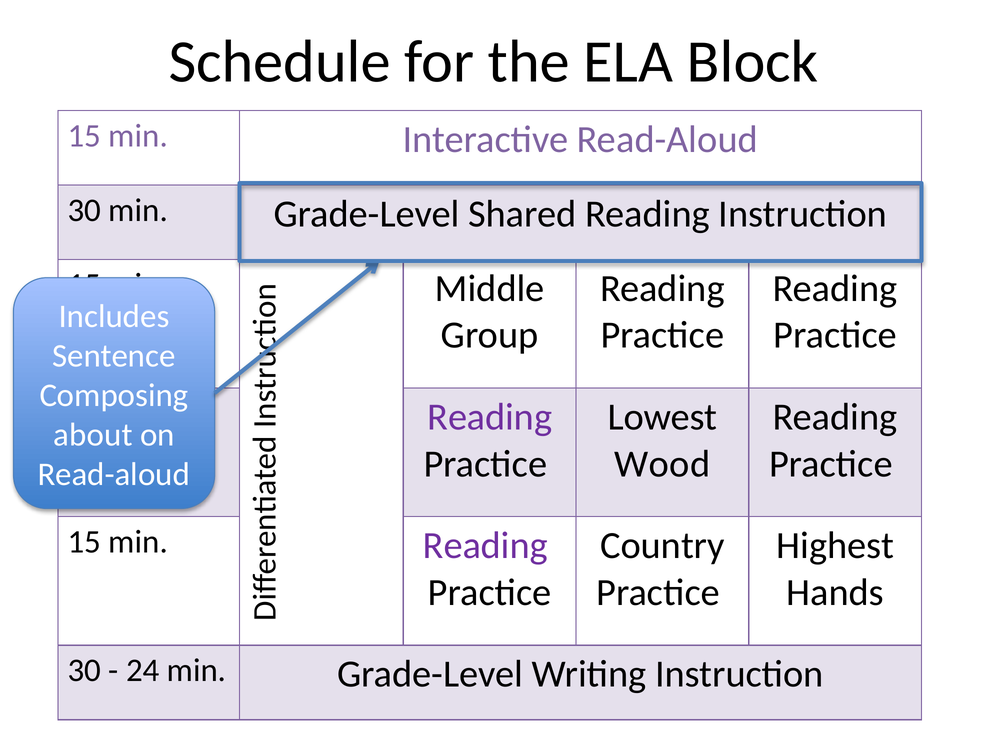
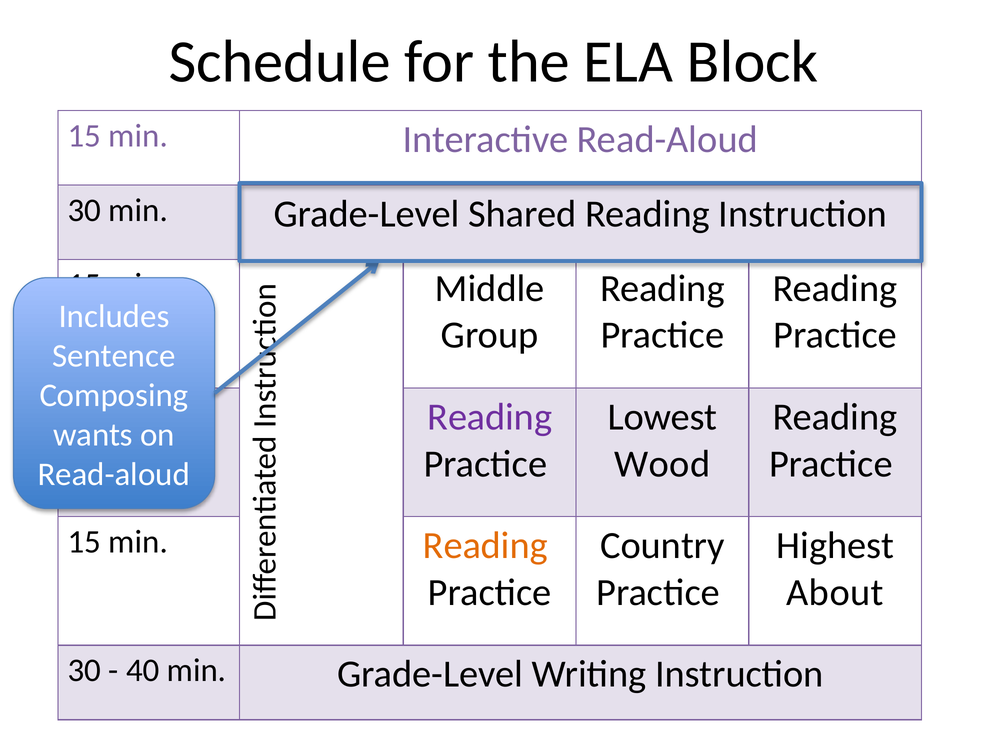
about: about -> wants
Reading at (485, 545) colour: purple -> orange
Hands: Hands -> About
24: 24 -> 40
